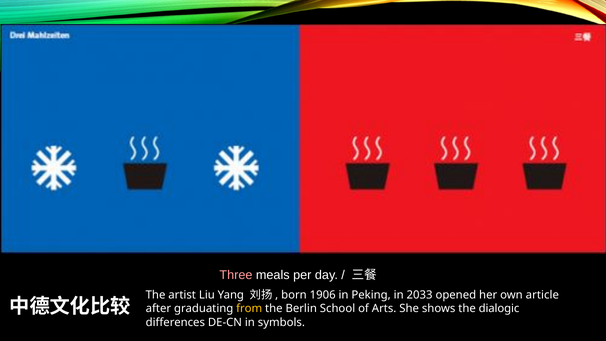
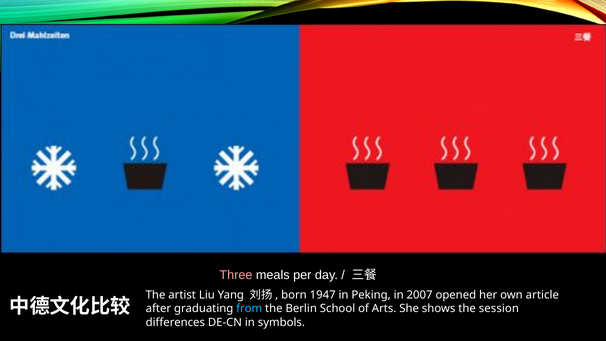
1906: 1906 -> 1947
2033: 2033 -> 2007
from colour: yellow -> light blue
dialogic: dialogic -> session
